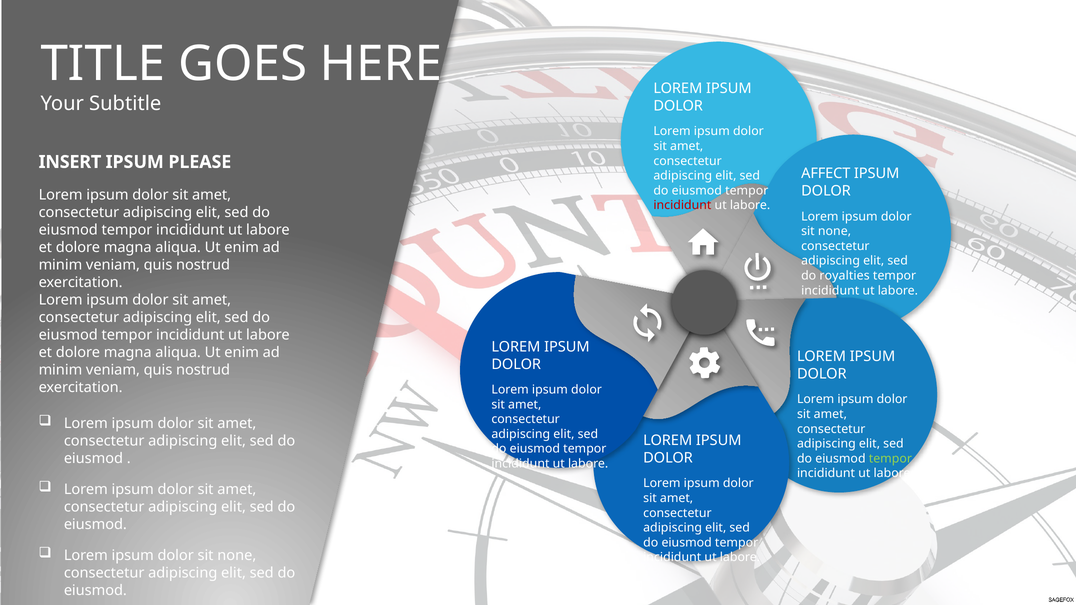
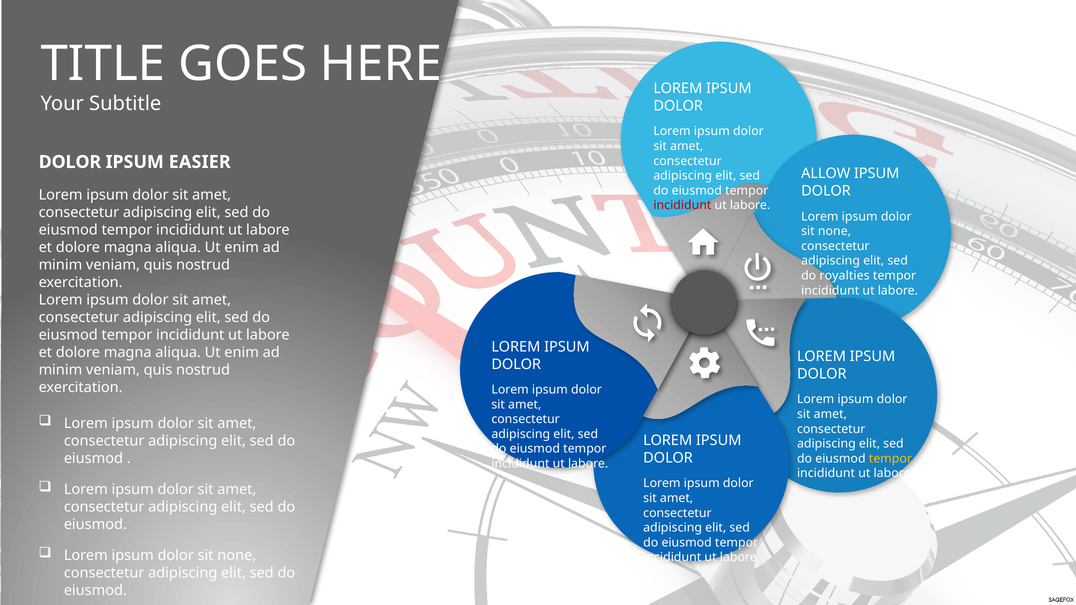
INSERT at (70, 162): INSERT -> DOLOR
PLEASE: PLEASE -> EASIER
AFFECT: AFFECT -> ALLOW
tempor at (890, 459) colour: light green -> yellow
